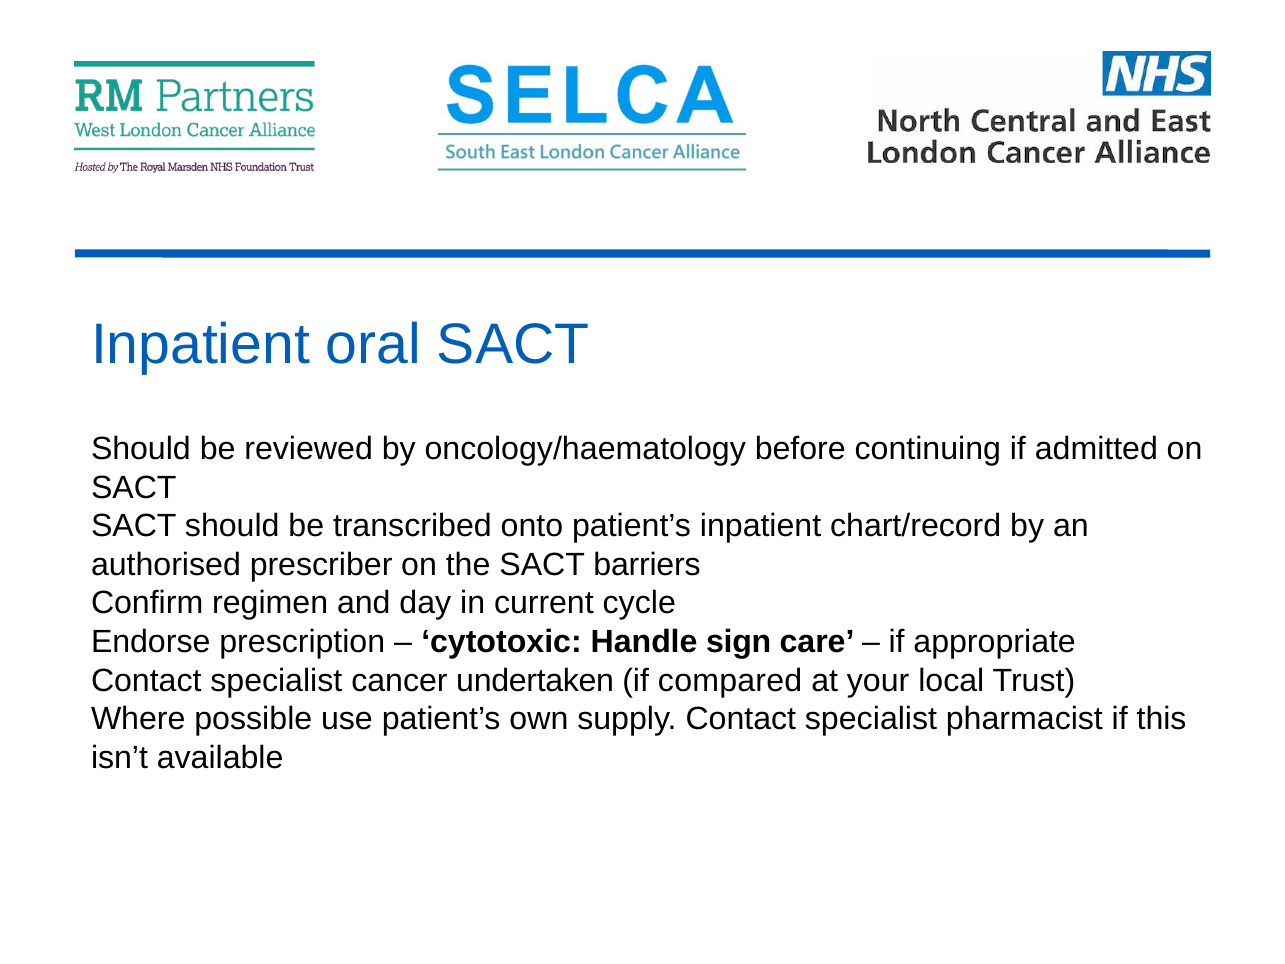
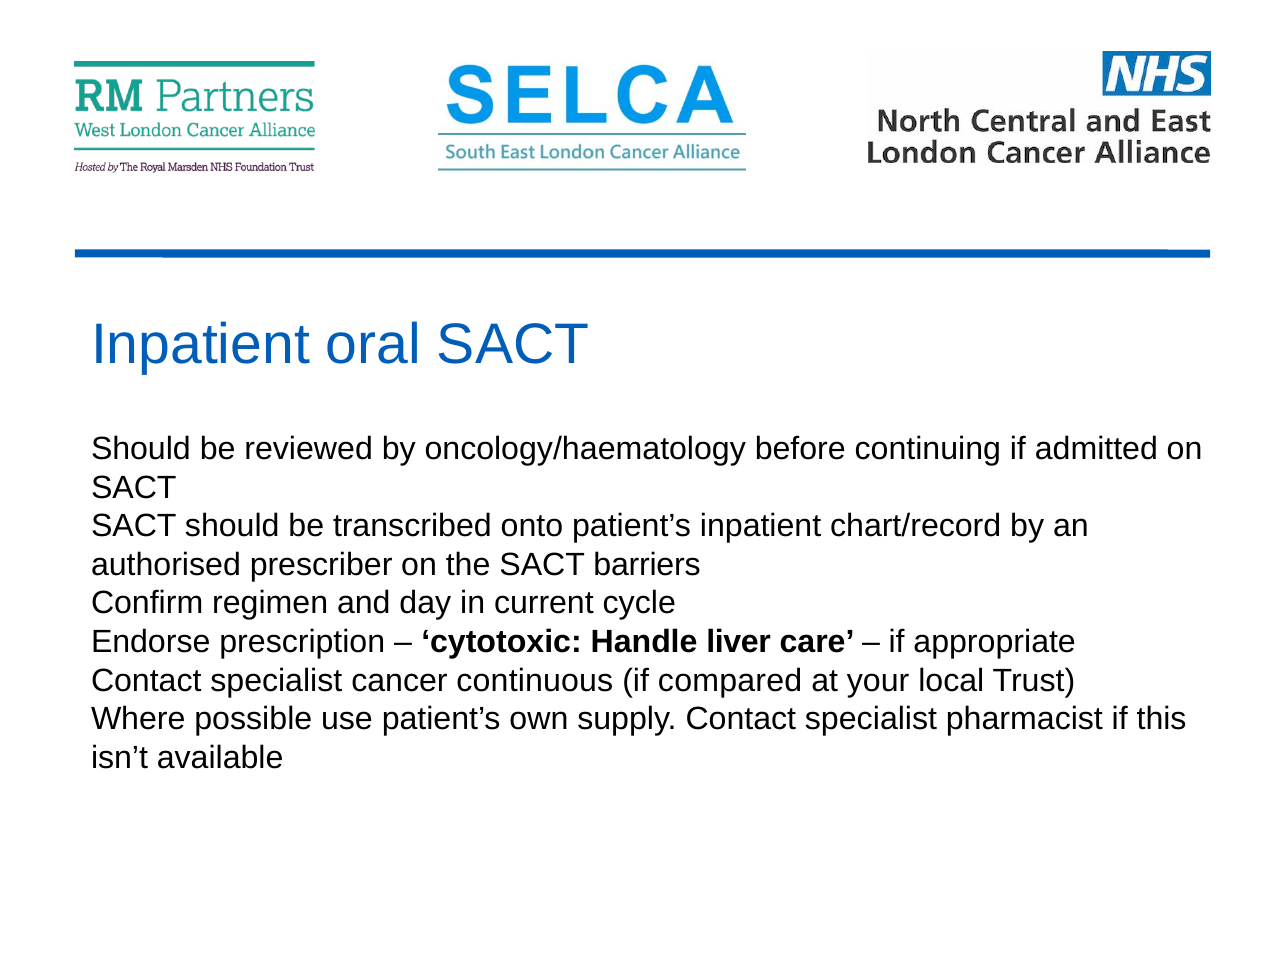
sign: sign -> liver
undertaken: undertaken -> continuous
